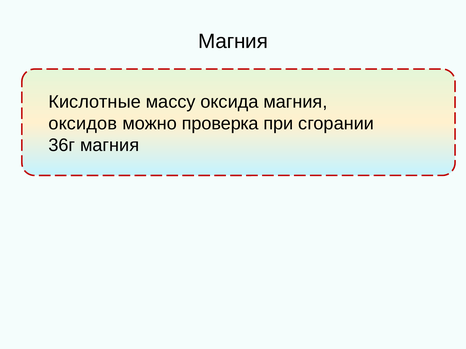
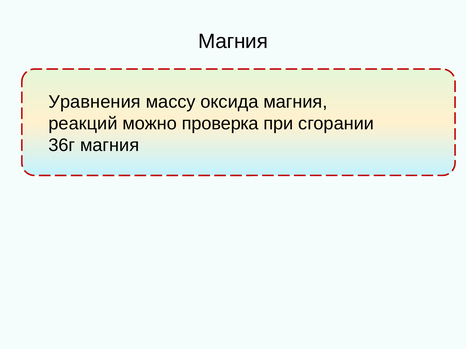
Кислотные: Кислотные -> Уравнения
оксидов: оксидов -> реакций
